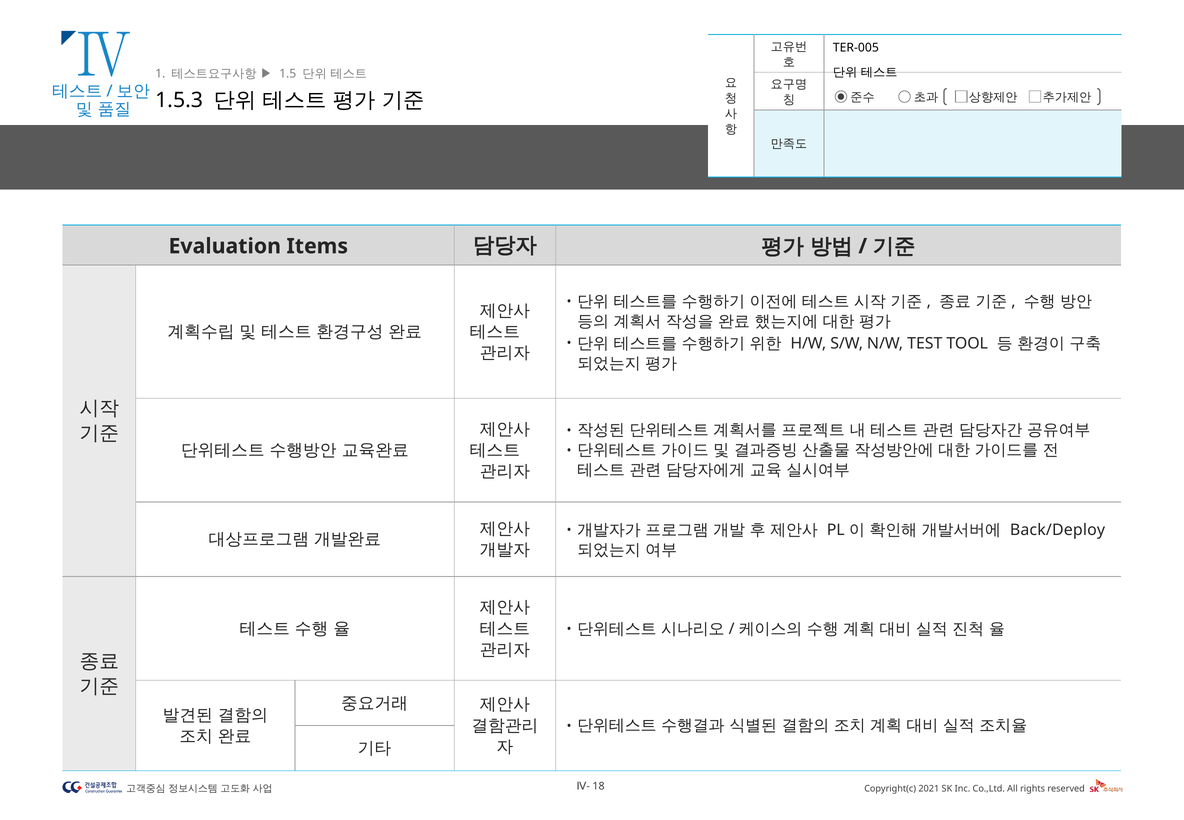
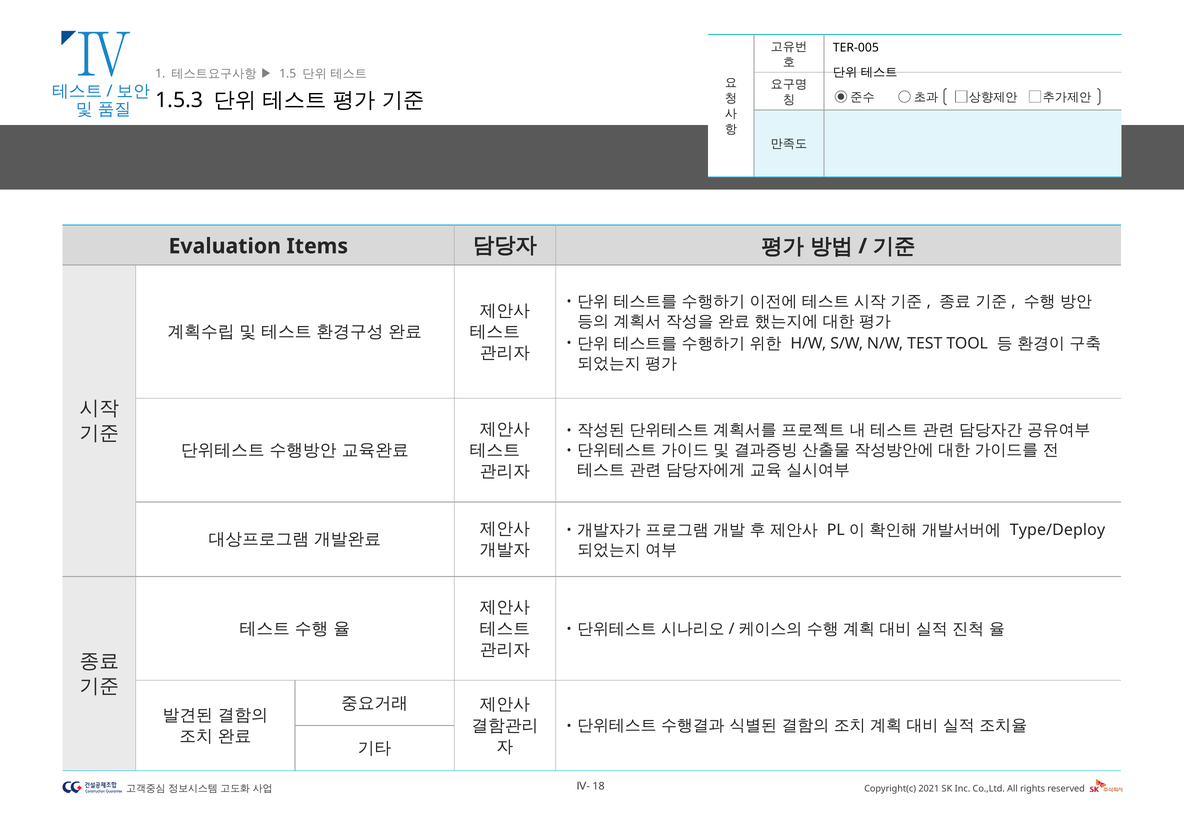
Back/Deploy: Back/Deploy -> Type/Deploy
